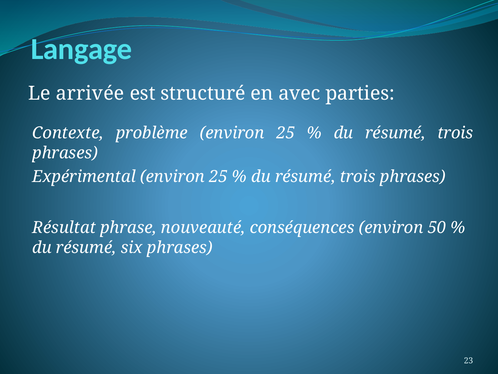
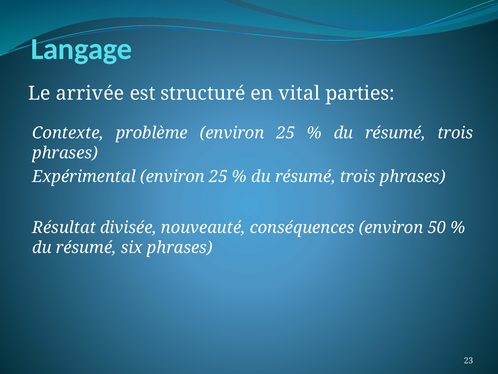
avec: avec -> vital
phrase: phrase -> divisée
